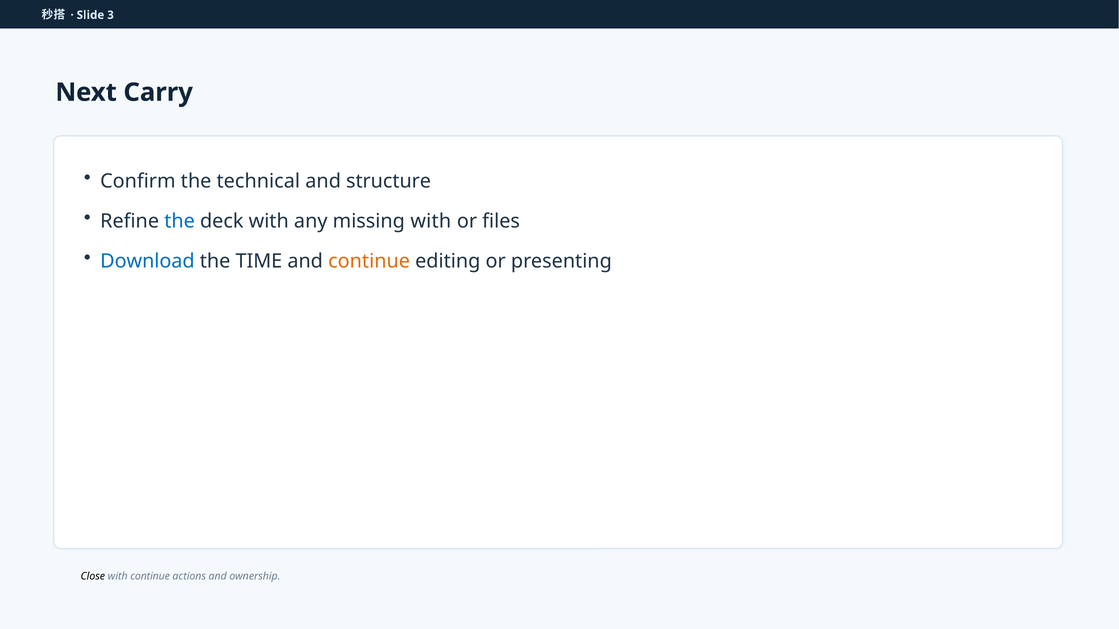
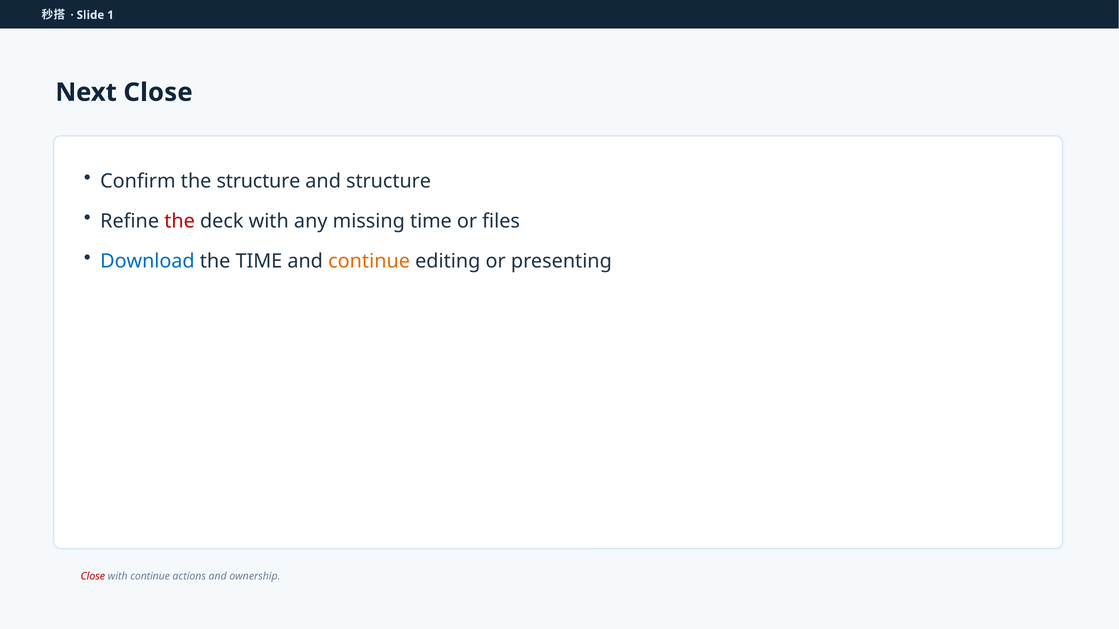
3: 3 -> 1
Next Carry: Carry -> Close
the technical: technical -> structure
the at (180, 221) colour: blue -> red
missing with: with -> time
Close at (93, 576) colour: black -> red
